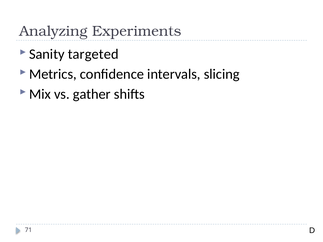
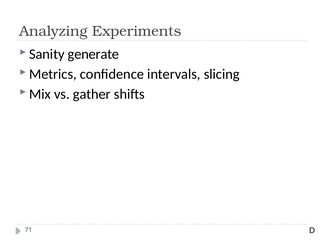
targeted: targeted -> generate
